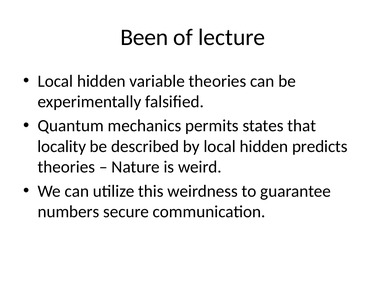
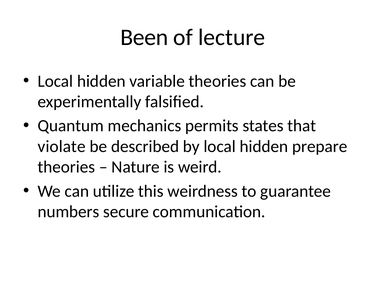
locality: locality -> violate
predicts: predicts -> prepare
